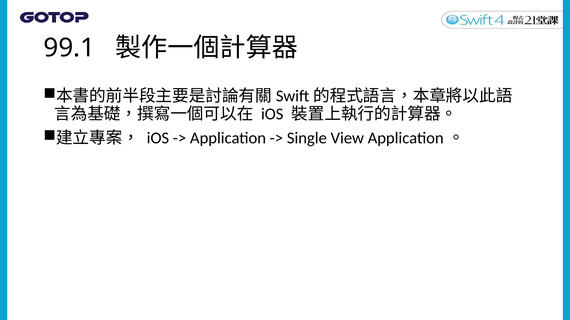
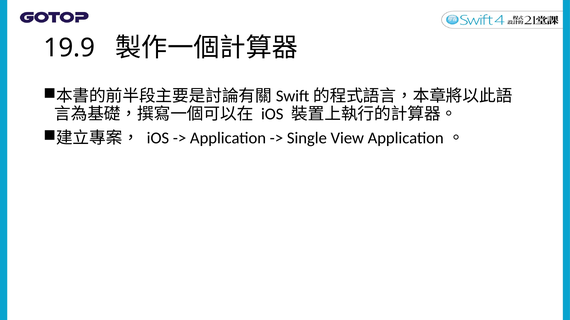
99.1: 99.1 -> 19.9
